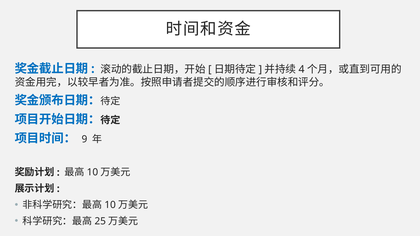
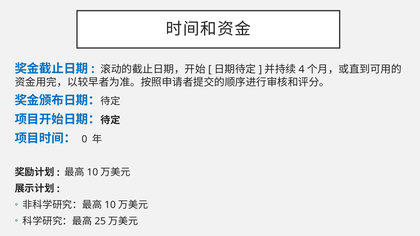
9: 9 -> 0
